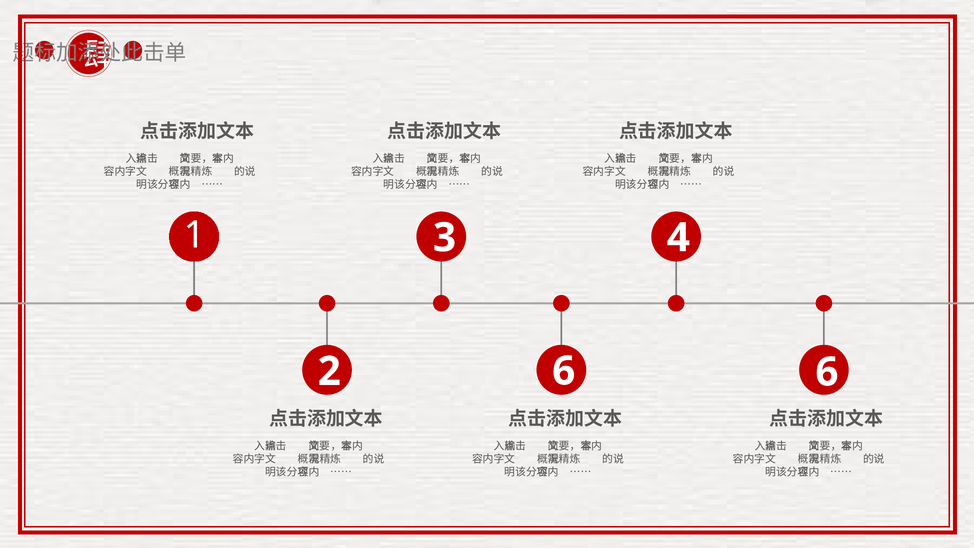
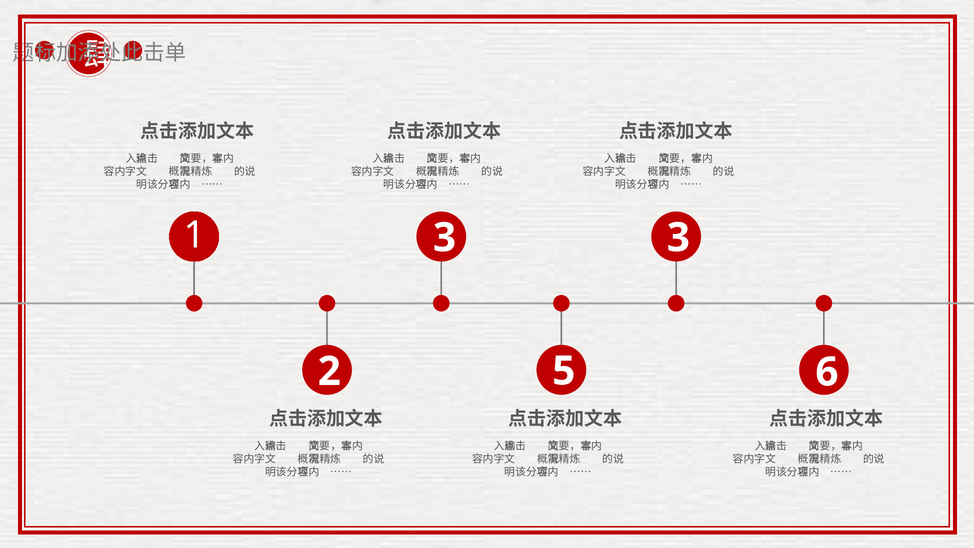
3 4: 4 -> 3
2 6: 6 -> 5
